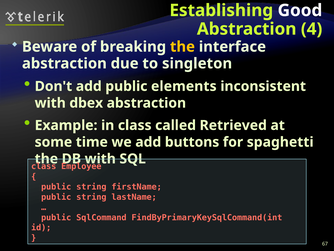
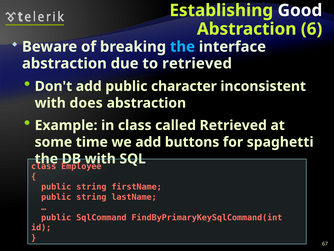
4: 4 -> 6
the at (182, 47) colour: yellow -> light blue
to singleton: singleton -> retrieved
elements: elements -> character
dbex: dbex -> does
